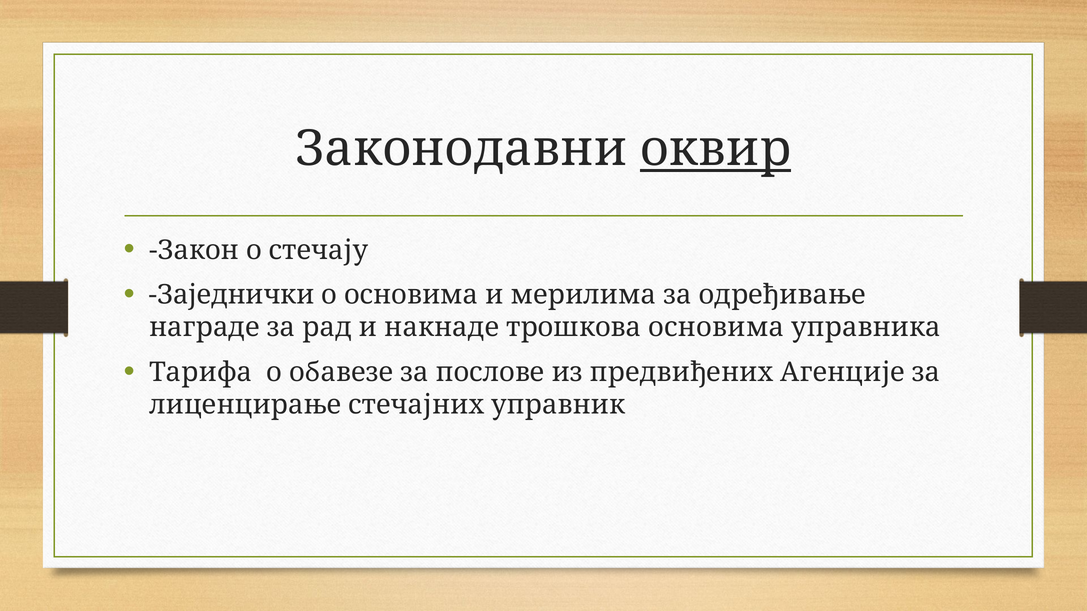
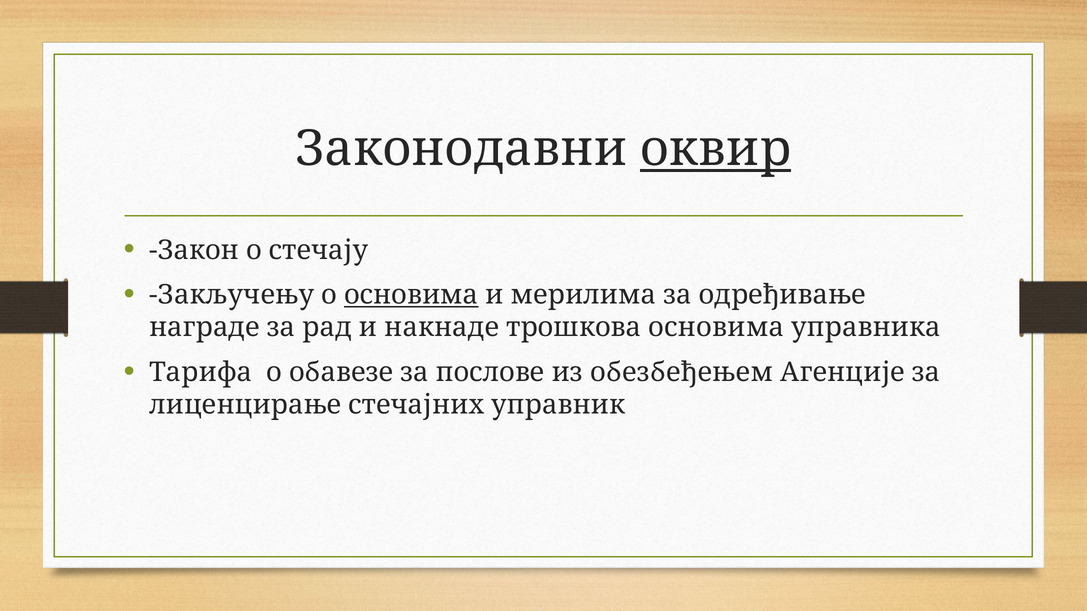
Заједнички: Заједнички -> Закључењу
основима at (411, 295) underline: none -> present
предвиђених: предвиђених -> обезбеђењем
